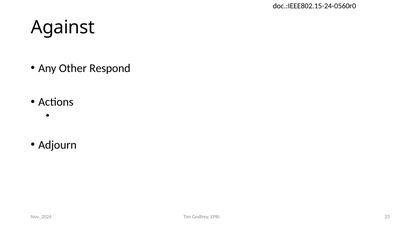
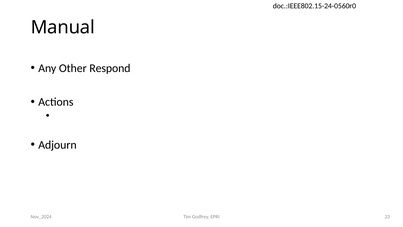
Against: Against -> Manual
